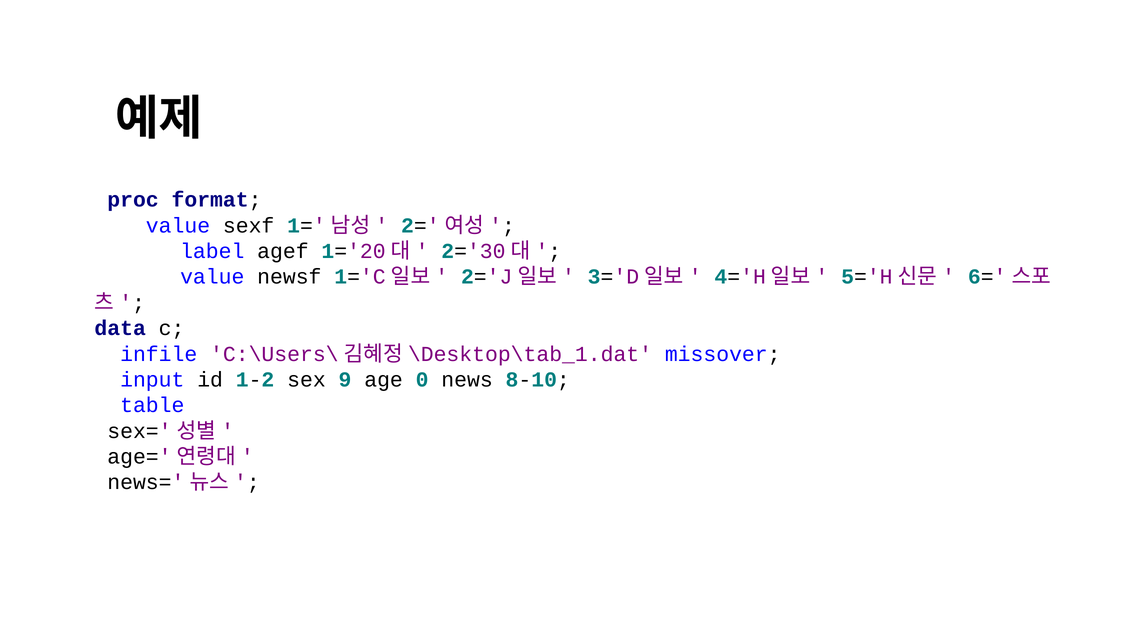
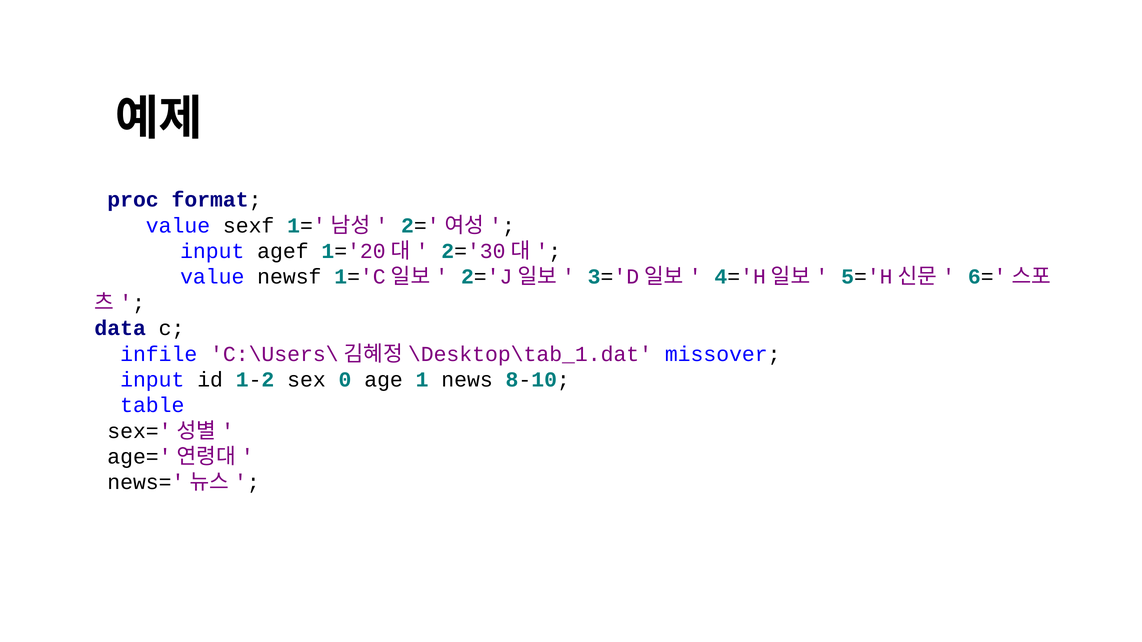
label at (212, 251): label -> input
9: 9 -> 0
0: 0 -> 1
